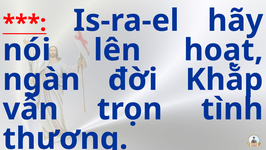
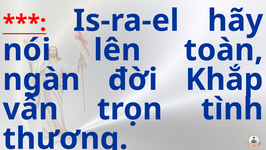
hoạt: hoạt -> toàn
